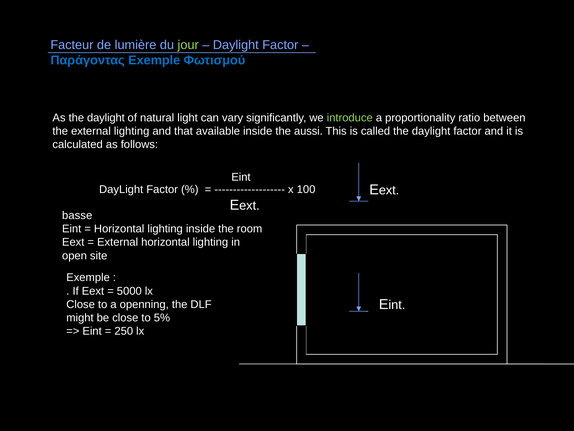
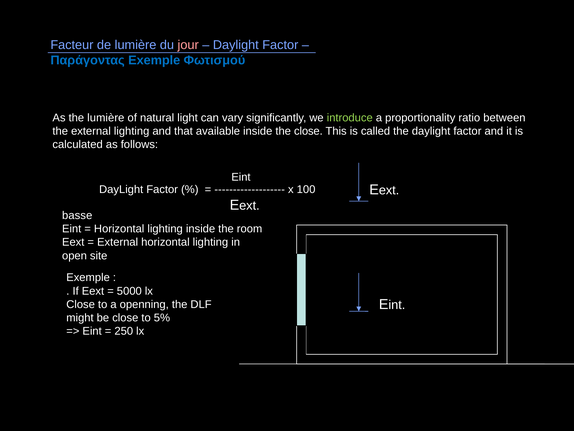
jour colour: light green -> pink
As the daylight: daylight -> lumière
the aussi: aussi -> close
